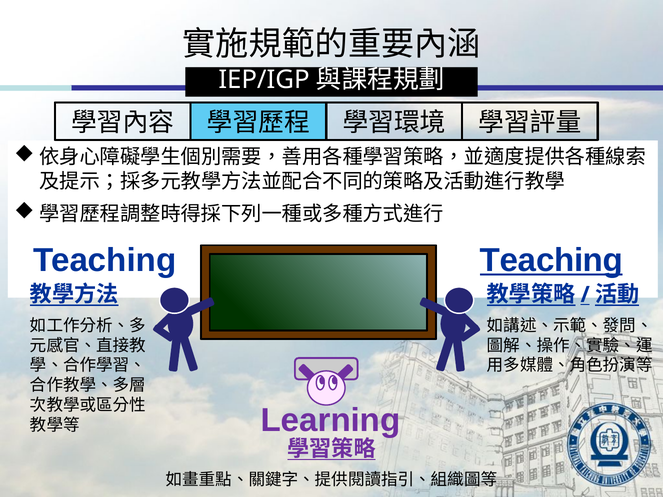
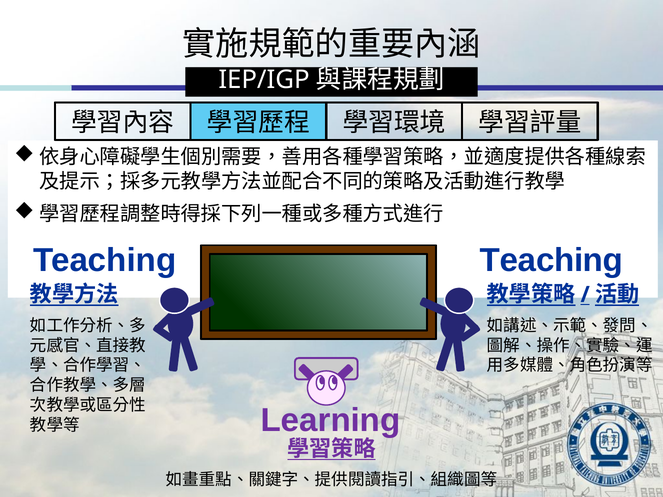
Teaching at (551, 260) underline: present -> none
